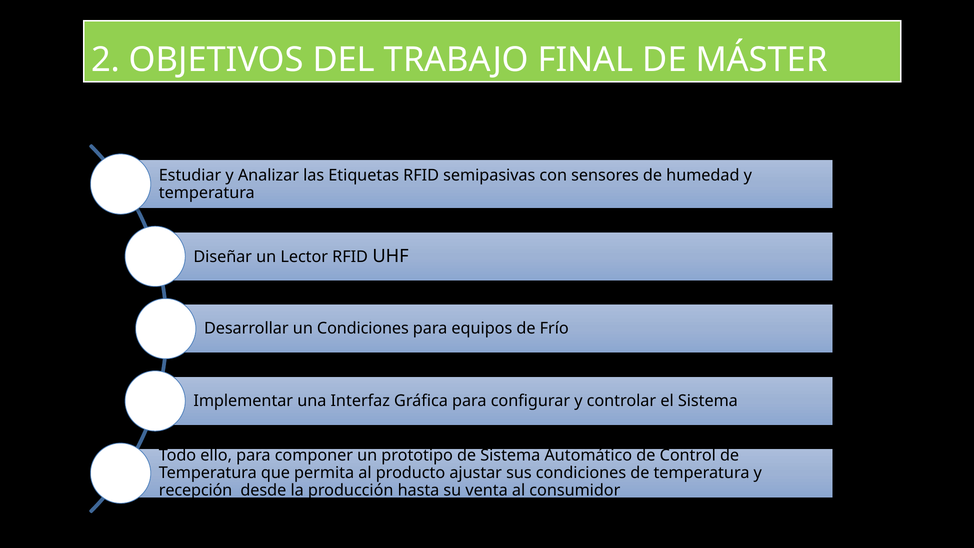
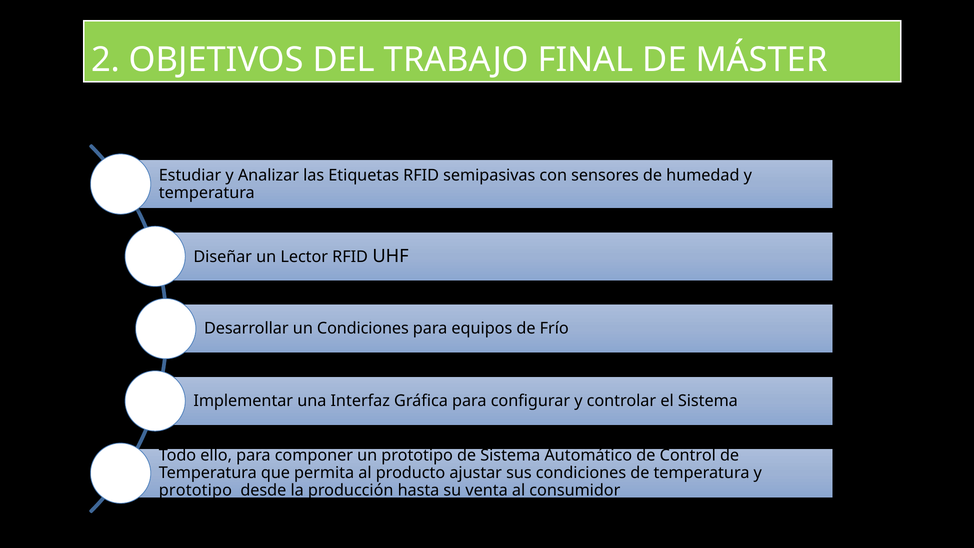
recepción at (196, 491): recepción -> prototipo
